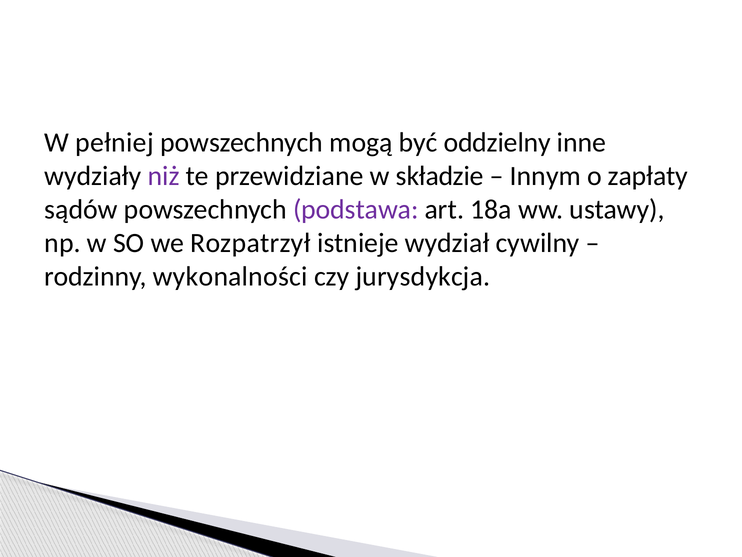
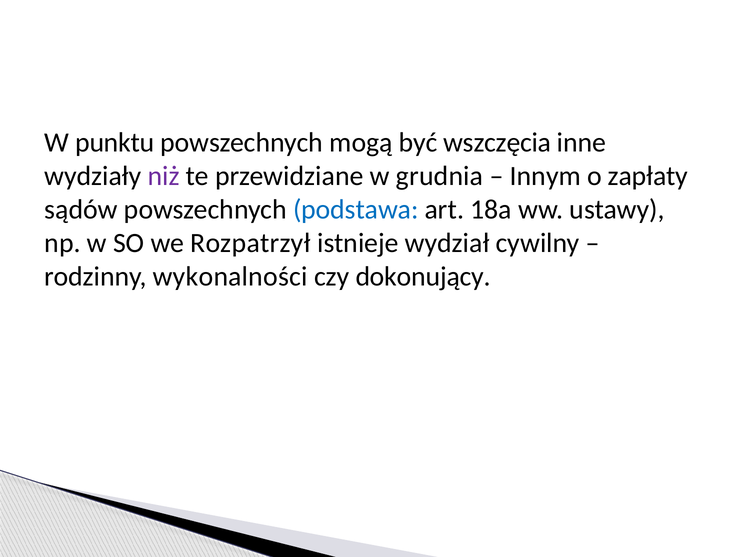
pełniej: pełniej -> punktu
oddzielny: oddzielny -> wszczęcia
składzie: składzie -> grudnia
podstawa colour: purple -> blue
jurysdykcja: jurysdykcja -> dokonujący
